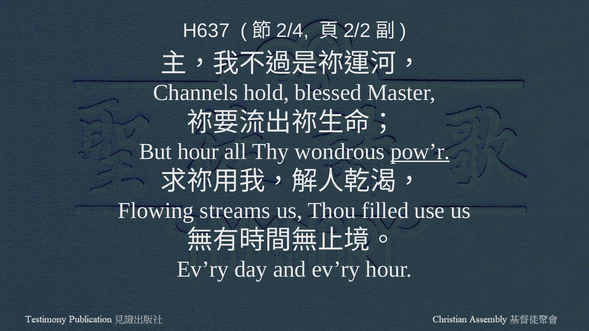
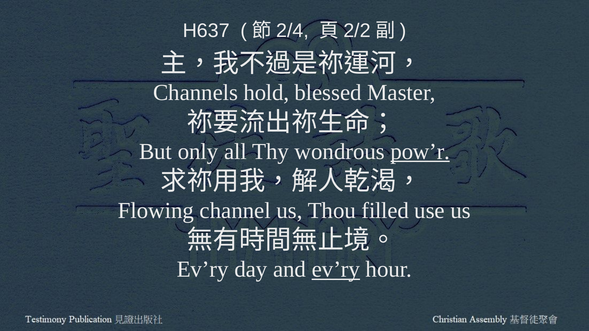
But hour: hour -> only
streams: streams -> channel
ev’ry at (336, 270) underline: none -> present
